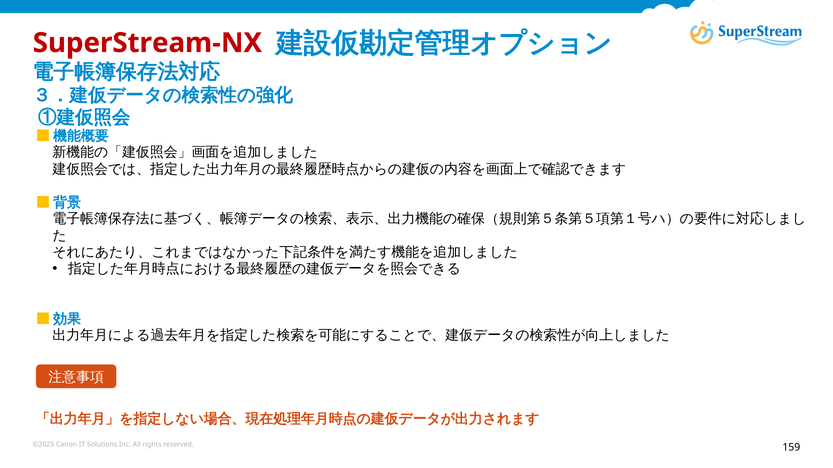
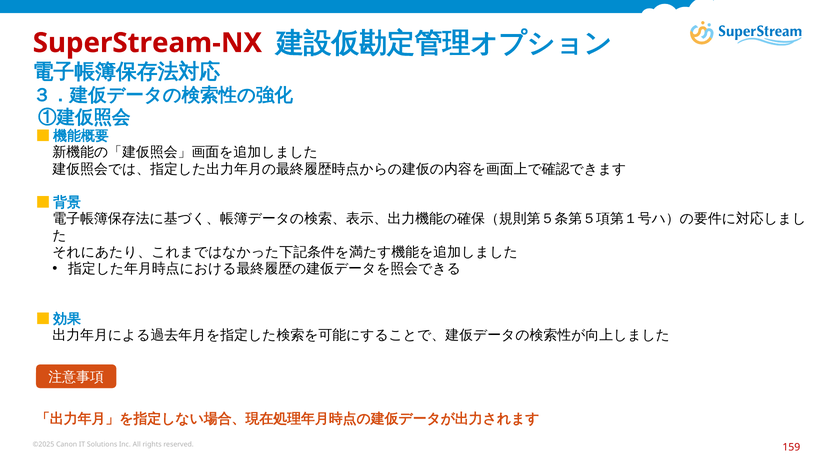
159 colour: black -> red
